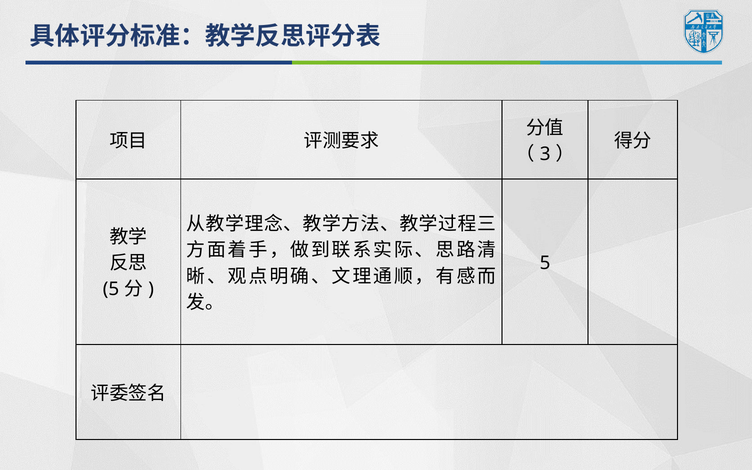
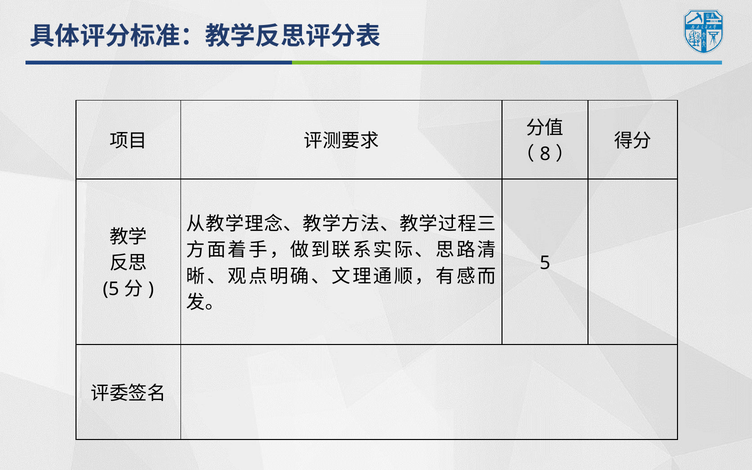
3: 3 -> 8
